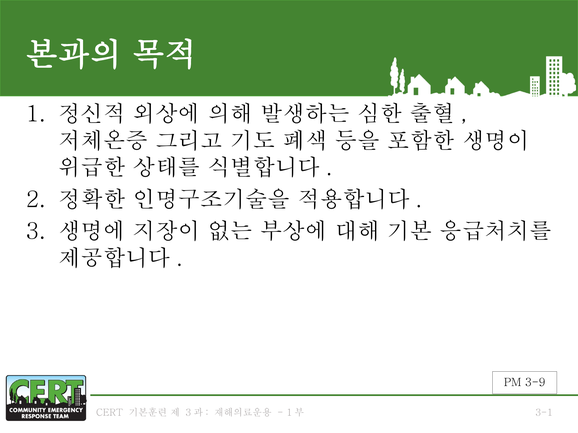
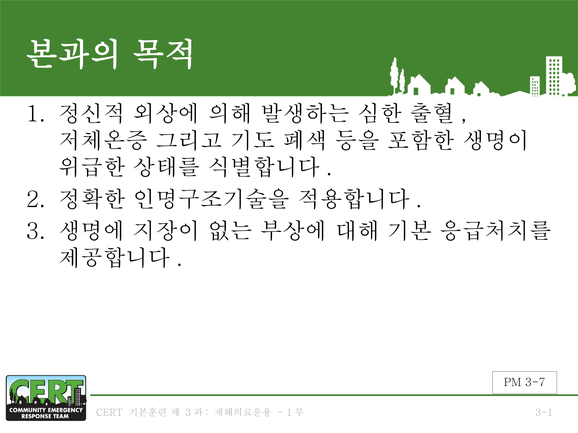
3-9: 3-9 -> 3-7
